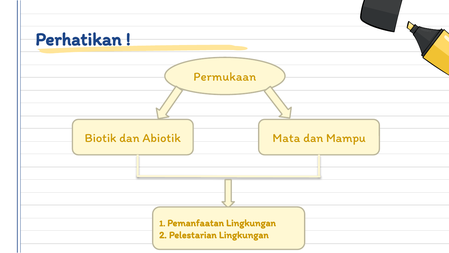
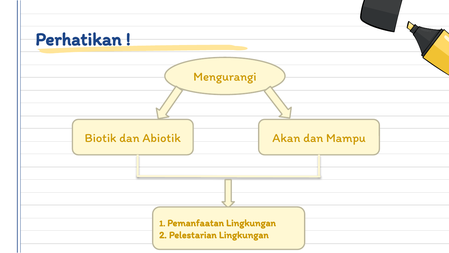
Permukaan: Permukaan -> Mengurangi
Mata: Mata -> Akan
